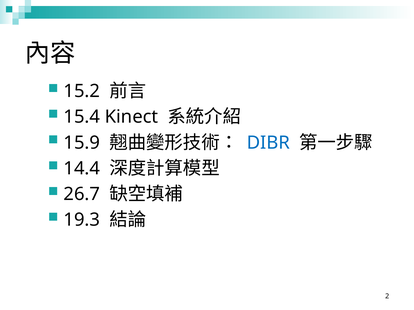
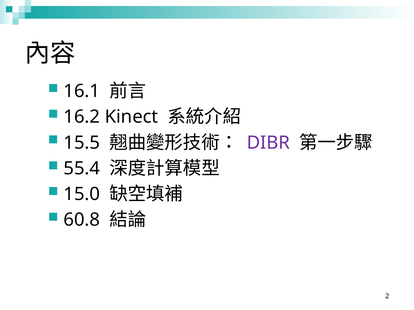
15.2: 15.2 -> 16.1
15.4: 15.4 -> 16.2
15.9: 15.9 -> 15.5
DIBR colour: blue -> purple
14.4: 14.4 -> 55.4
26.7: 26.7 -> 15.0
19.3: 19.3 -> 60.8
